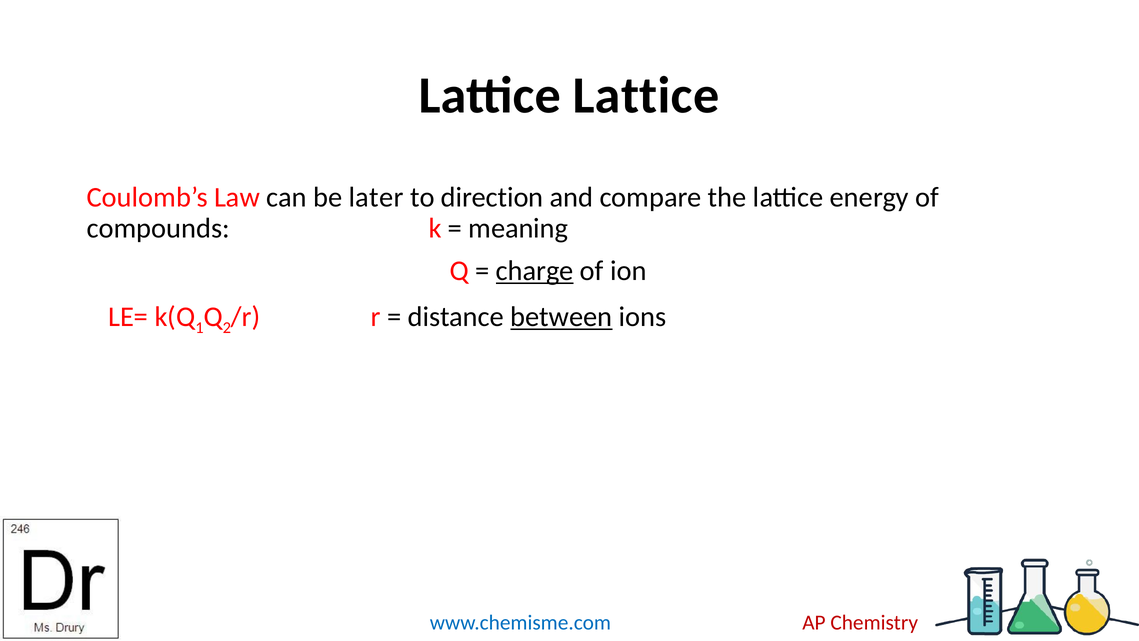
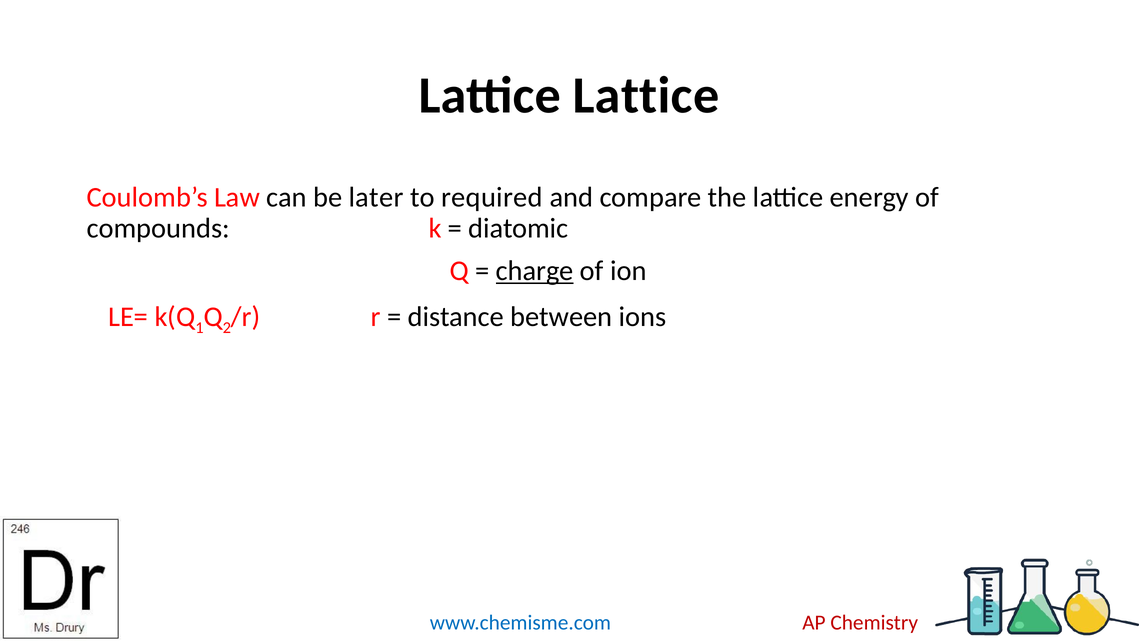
direction: direction -> required
meaning: meaning -> diatomic
between underline: present -> none
